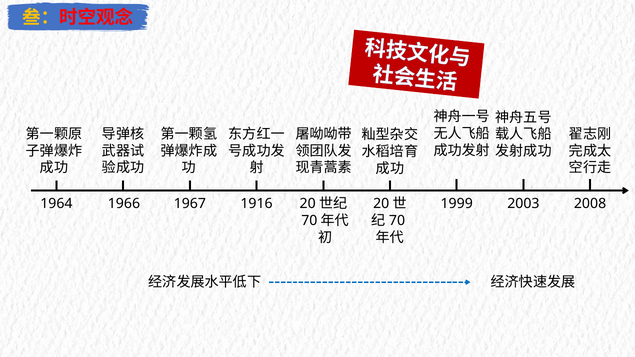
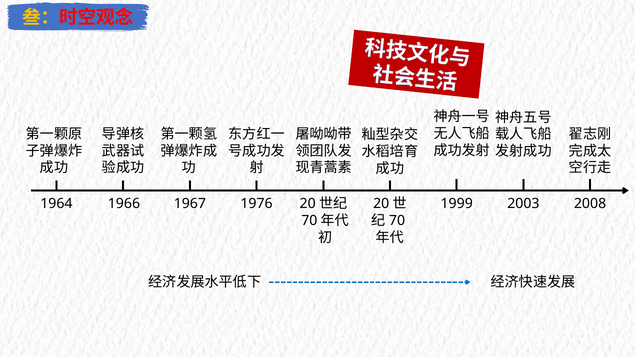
1916: 1916 -> 1976
